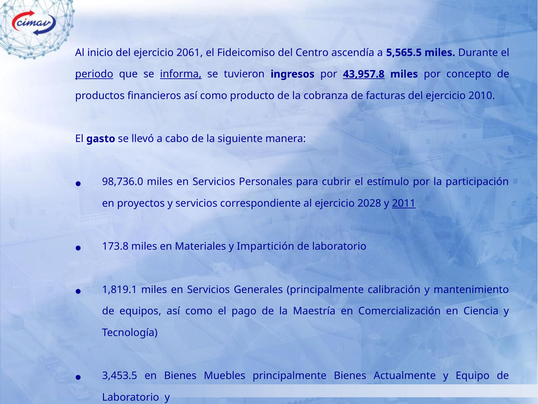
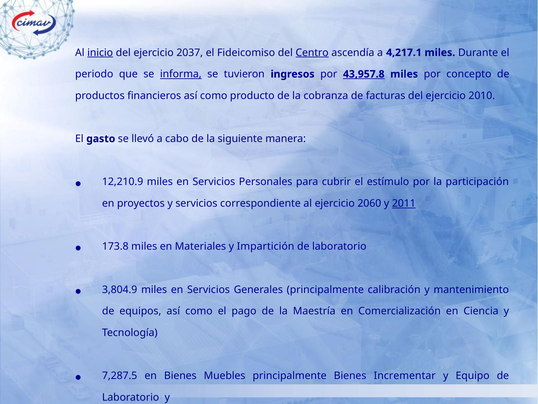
inicio underline: none -> present
2061: 2061 -> 2037
Centro underline: none -> present
5,565.5: 5,565.5 -> 4,217.1
periodo underline: present -> none
98,736.0: 98,736.0 -> 12,210.9
2028: 2028 -> 2060
1,819.1: 1,819.1 -> 3,804.9
3,453.5: 3,453.5 -> 7,287.5
Actualmente: Actualmente -> Incrementar
